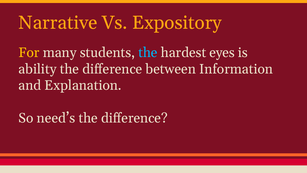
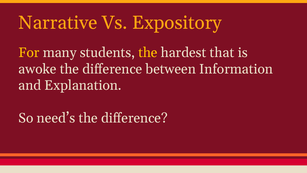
the at (148, 53) colour: light blue -> yellow
eyes: eyes -> that
ability: ability -> awoke
